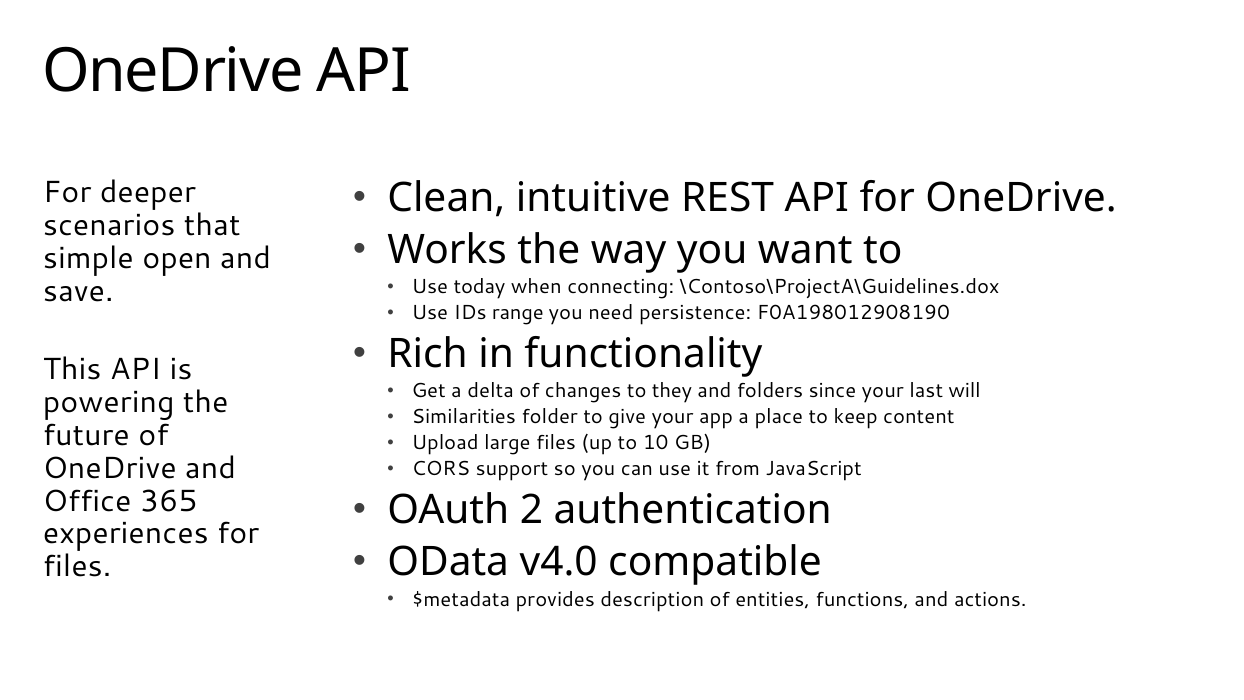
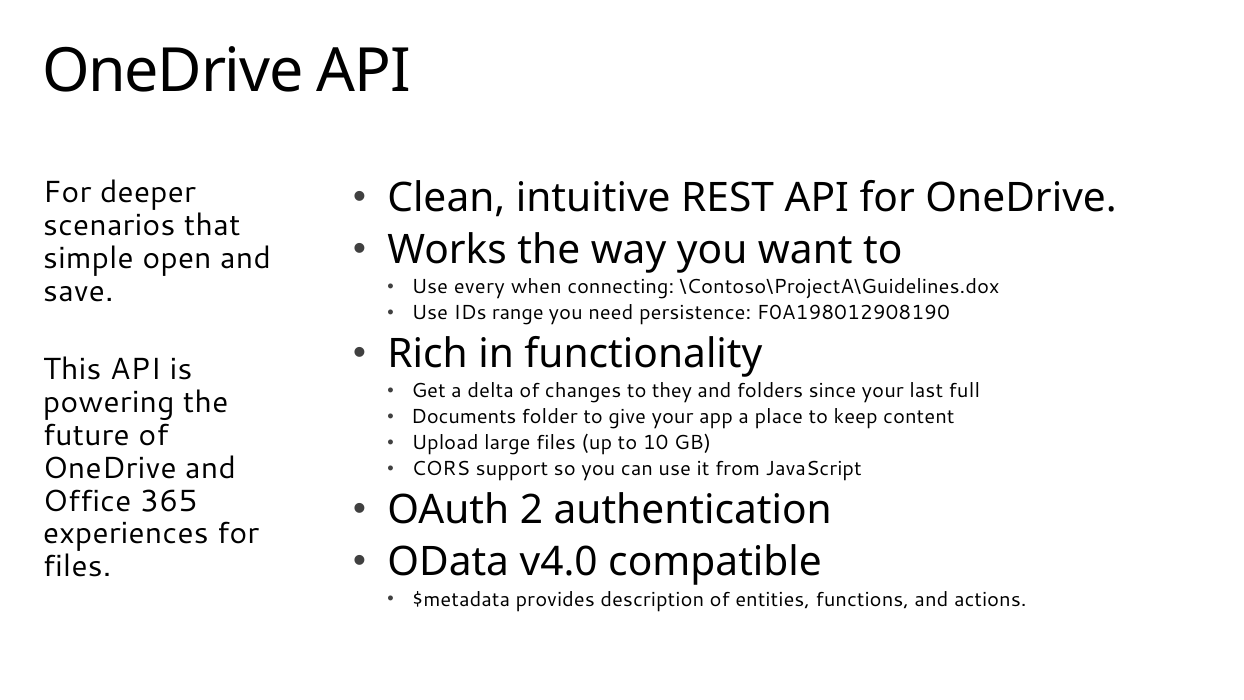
today: today -> every
will: will -> full
Similarities: Similarities -> Documents
